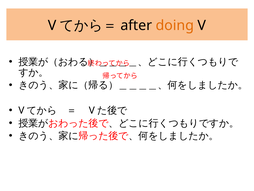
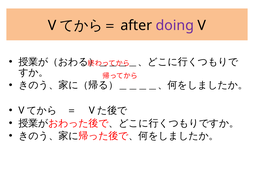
doing colour: orange -> purple
